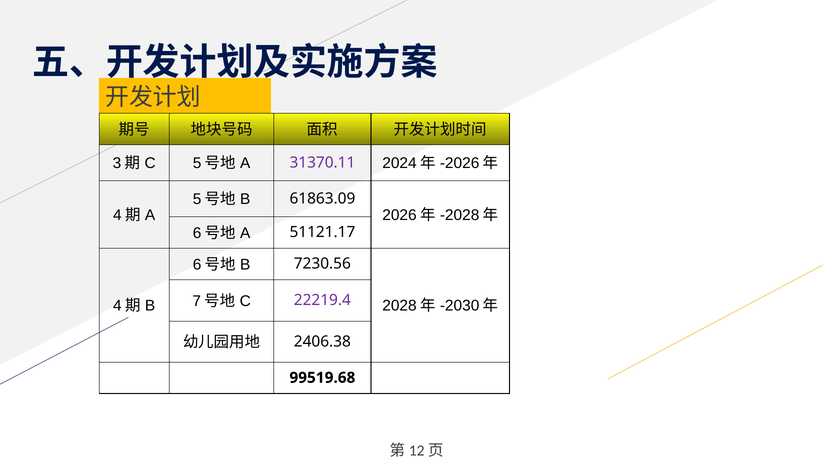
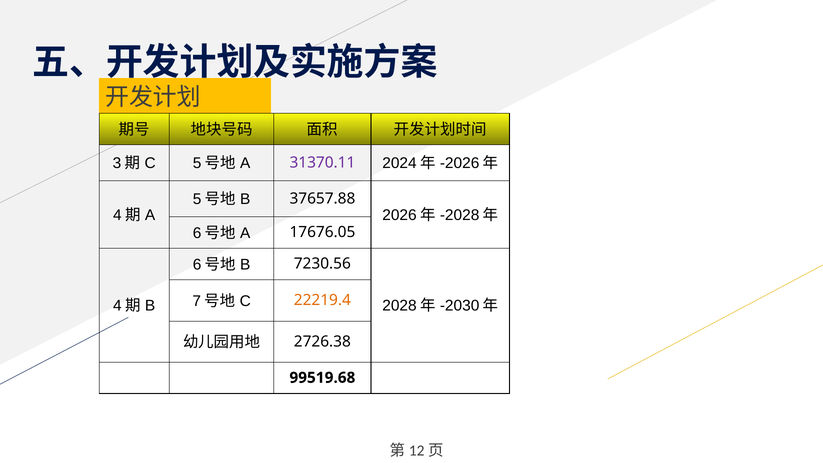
61863.09: 61863.09 -> 37657.88
51121.17: 51121.17 -> 17676.05
22219.4 colour: purple -> orange
2406.38: 2406.38 -> 2726.38
